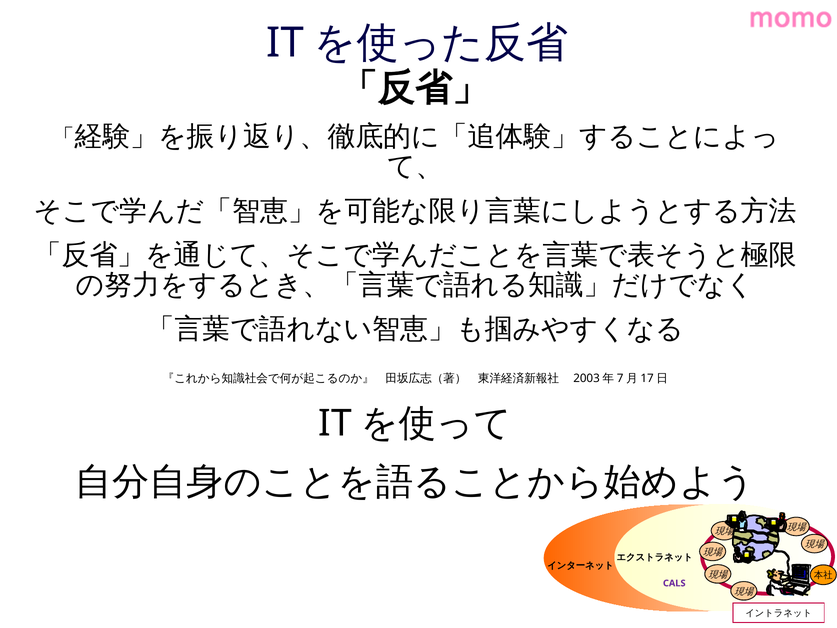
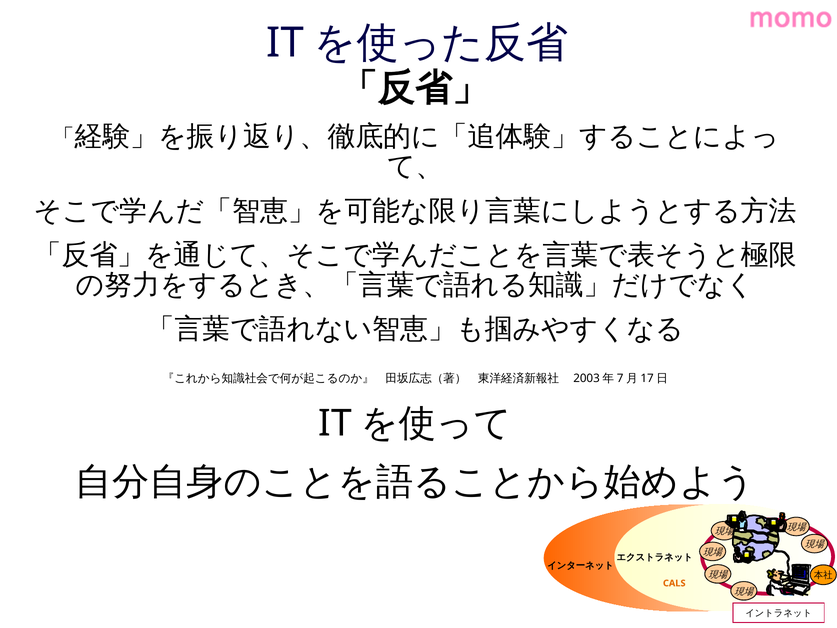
CALS colour: purple -> orange
